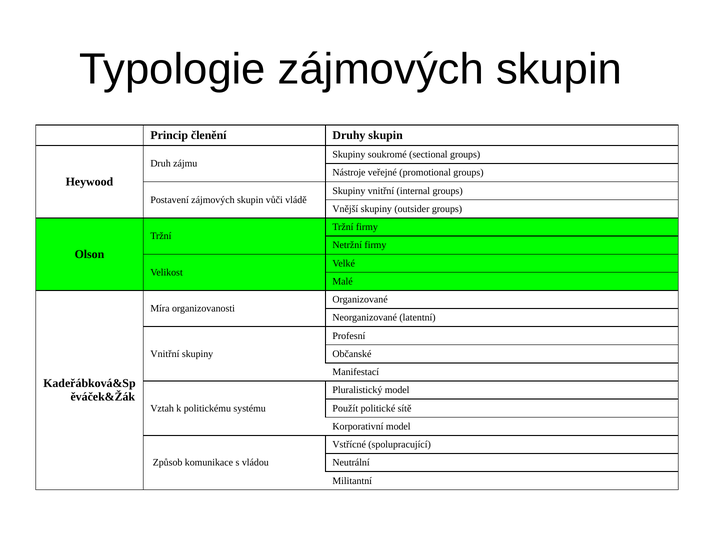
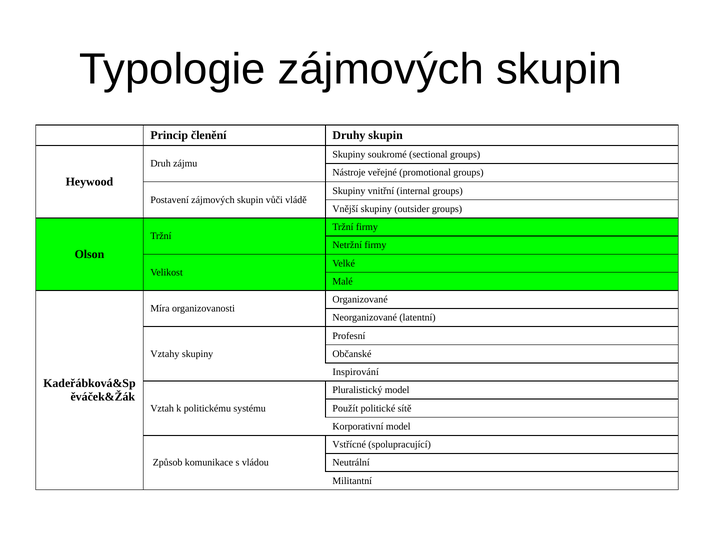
Vnitřní at (165, 354): Vnitřní -> Vztahy
Manifestací: Manifestací -> Inspirování
